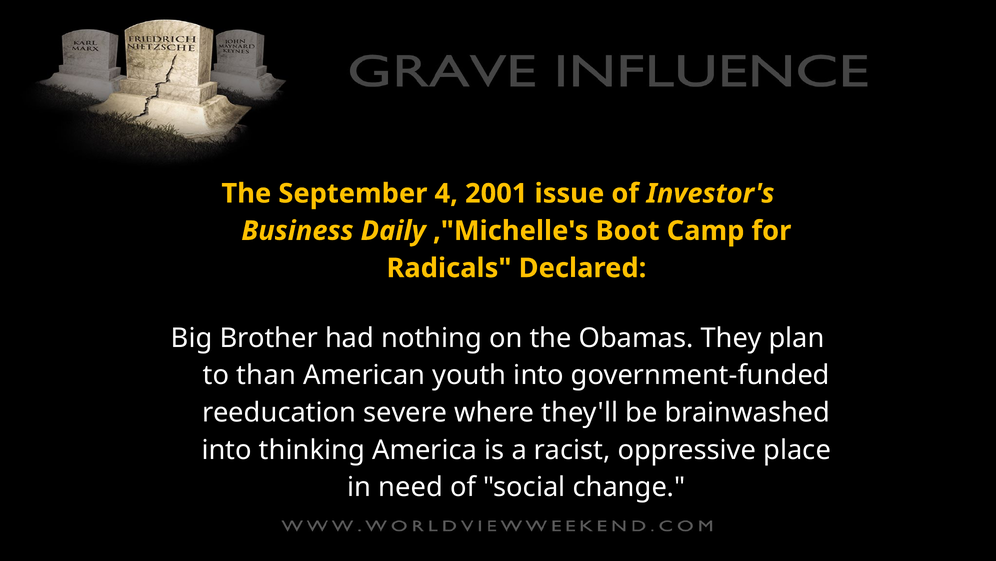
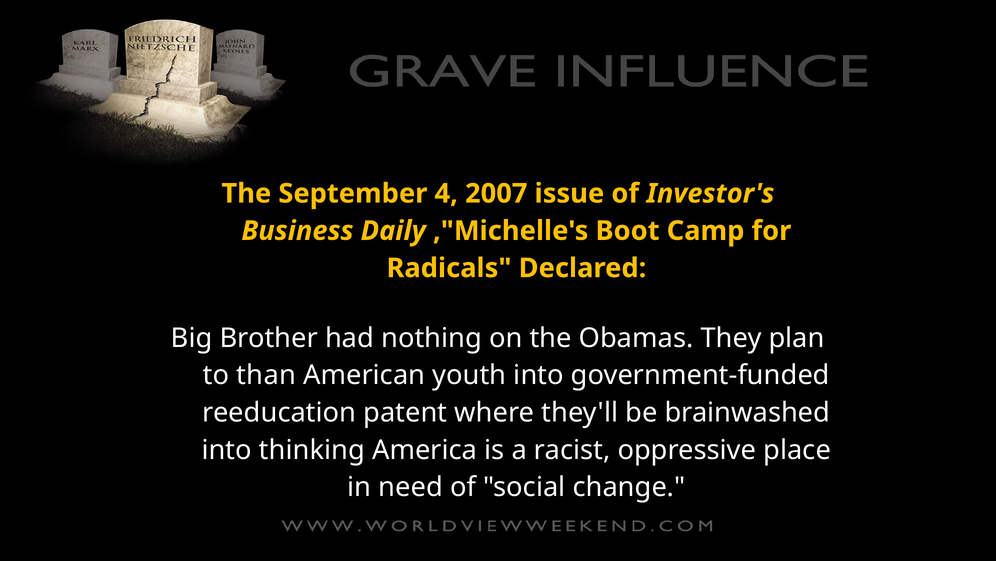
2001: 2001 -> 2007
severe: severe -> patent
